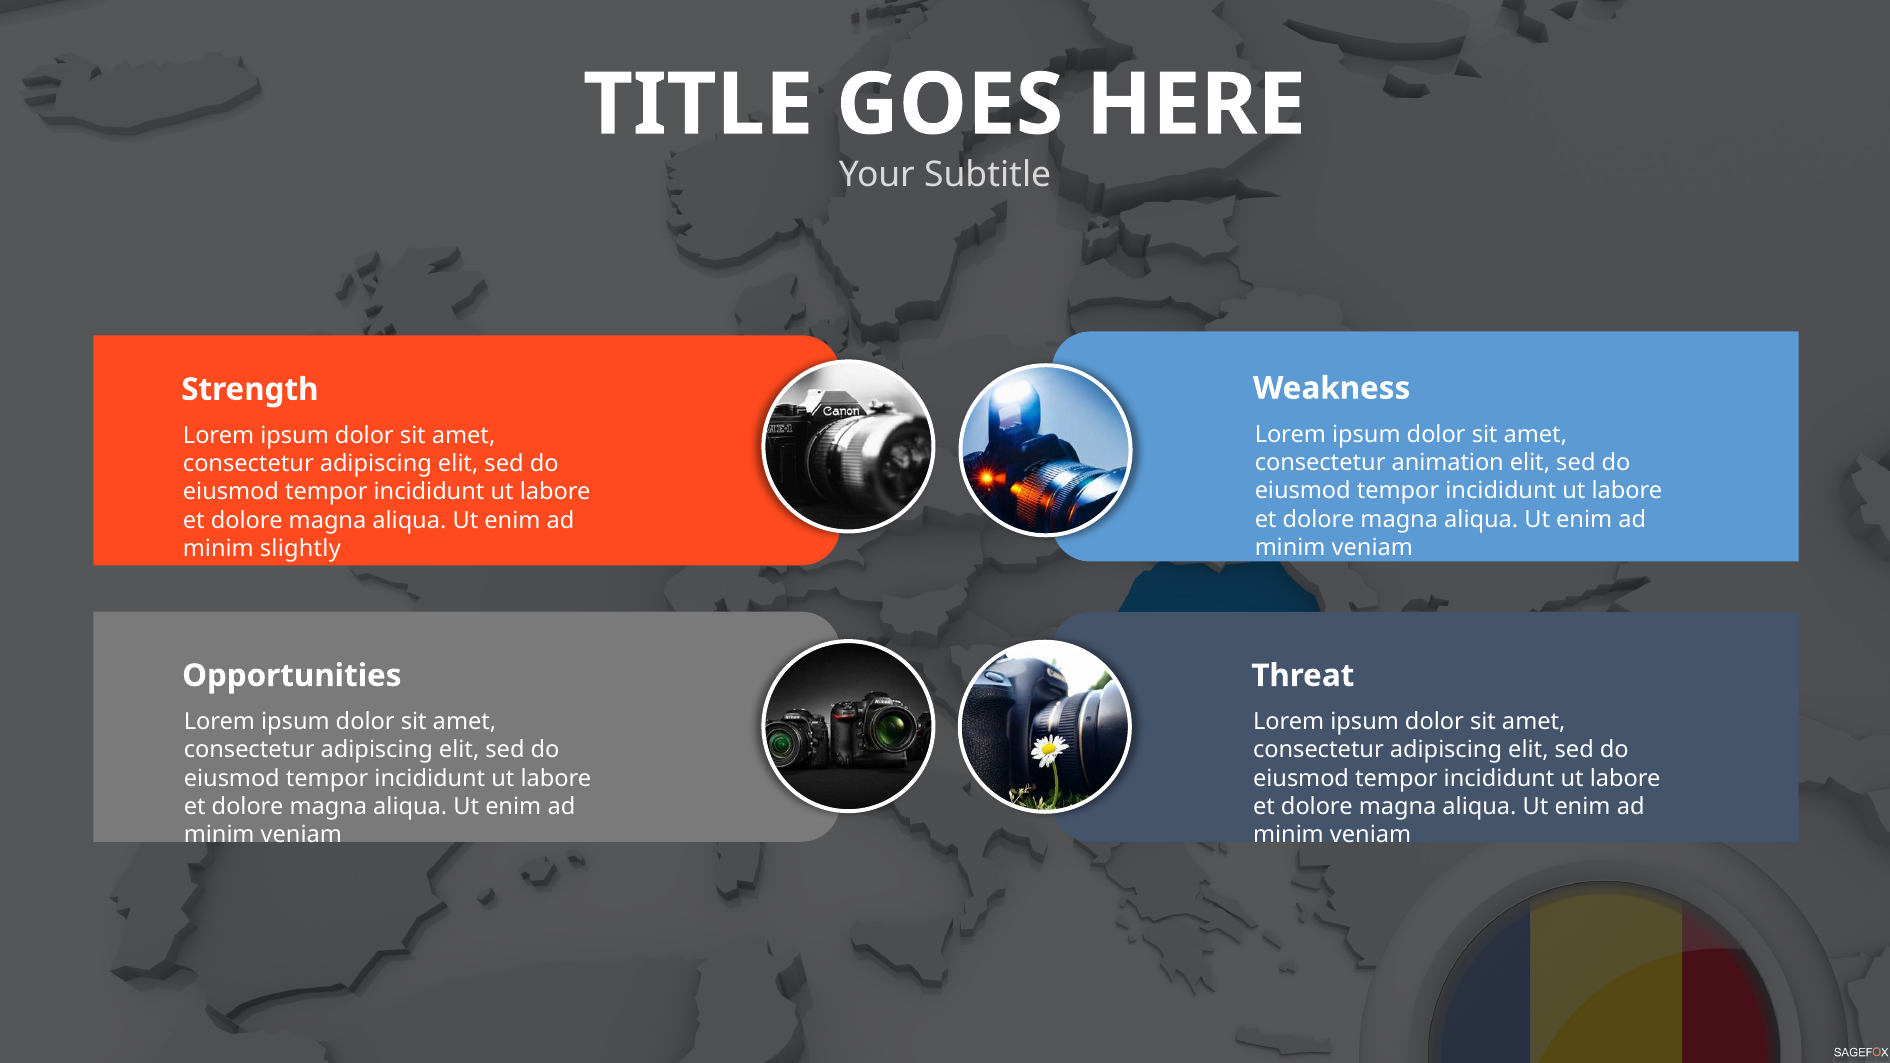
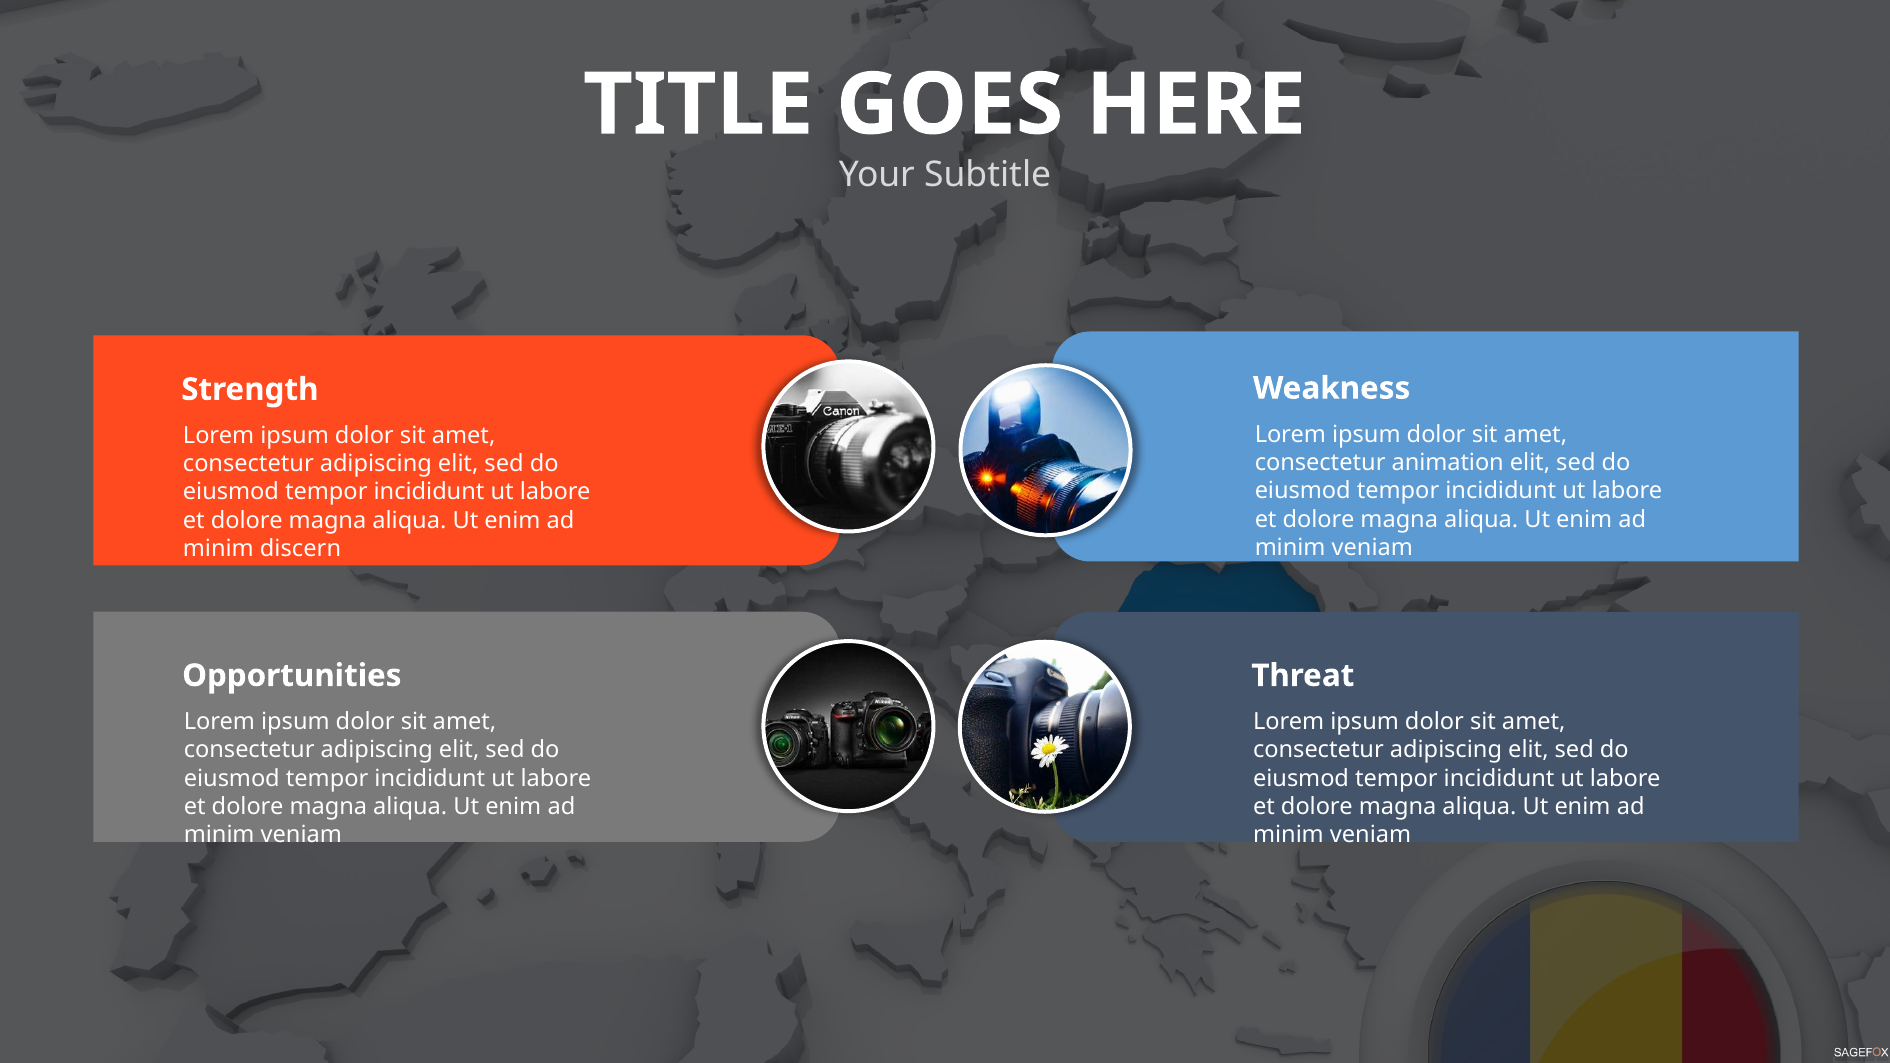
slightly: slightly -> discern
